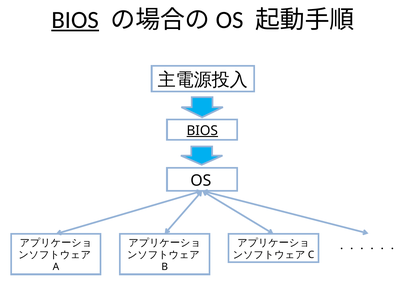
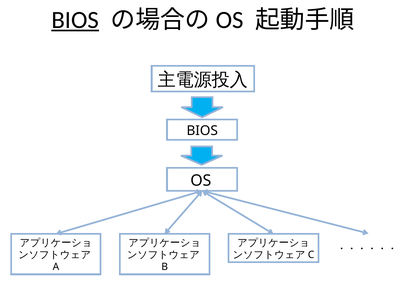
BIOS at (202, 131) underline: present -> none
